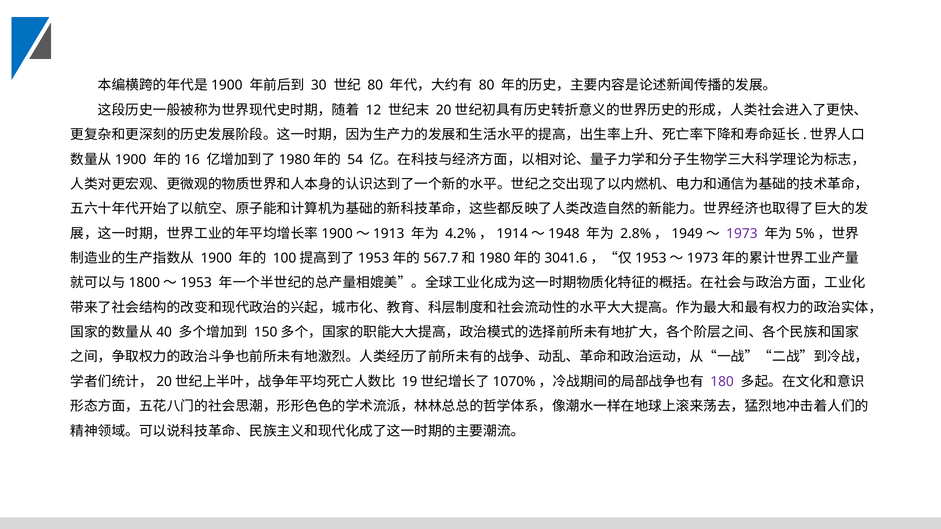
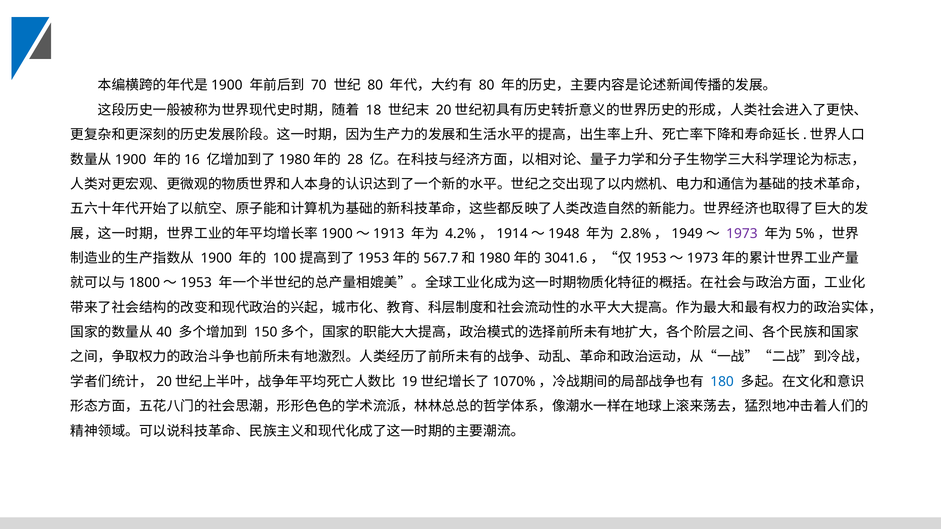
30: 30 -> 70
12: 12 -> 18
54: 54 -> 28
180 colour: purple -> blue
